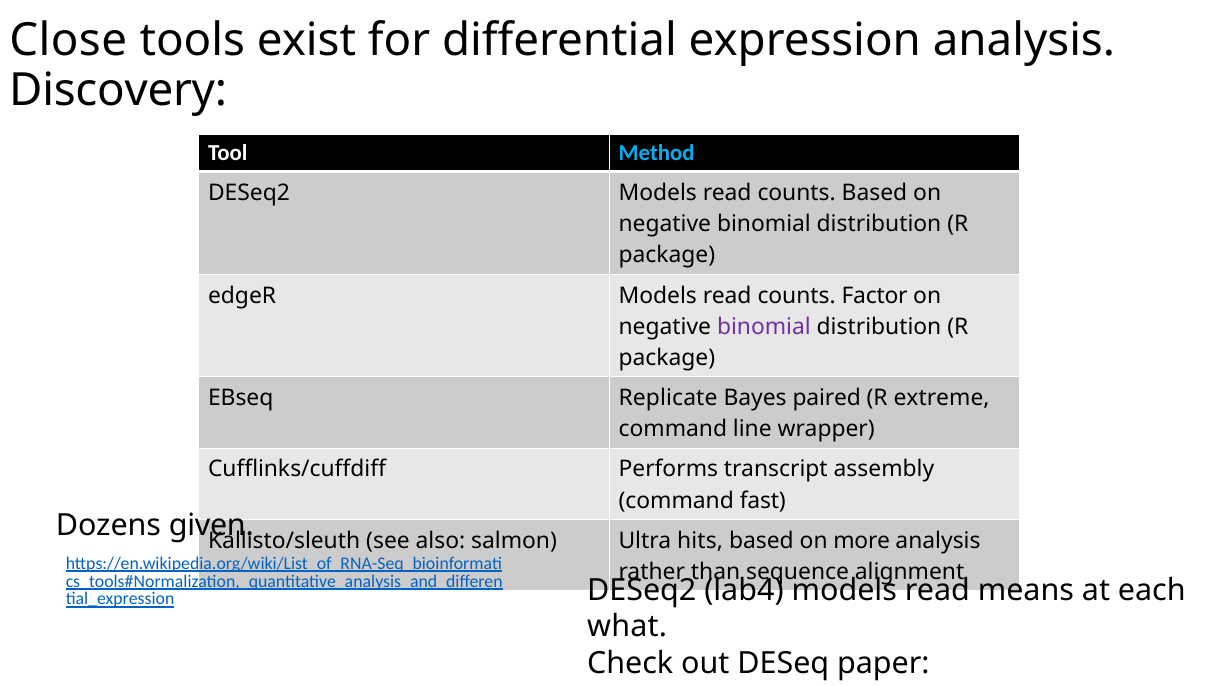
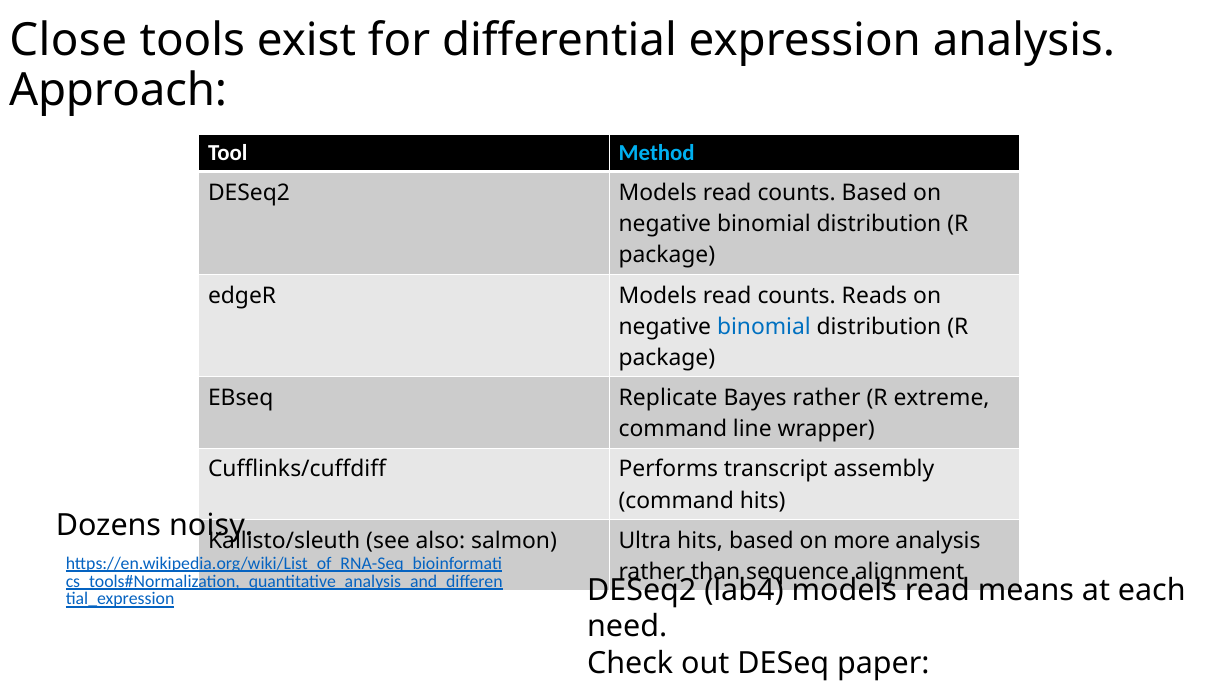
Discovery: Discovery -> Approach
Factor: Factor -> Reads
binomial at (764, 326) colour: purple -> blue
Bayes paired: paired -> rather
command fast: fast -> hits
given: given -> noisy
what: what -> need
